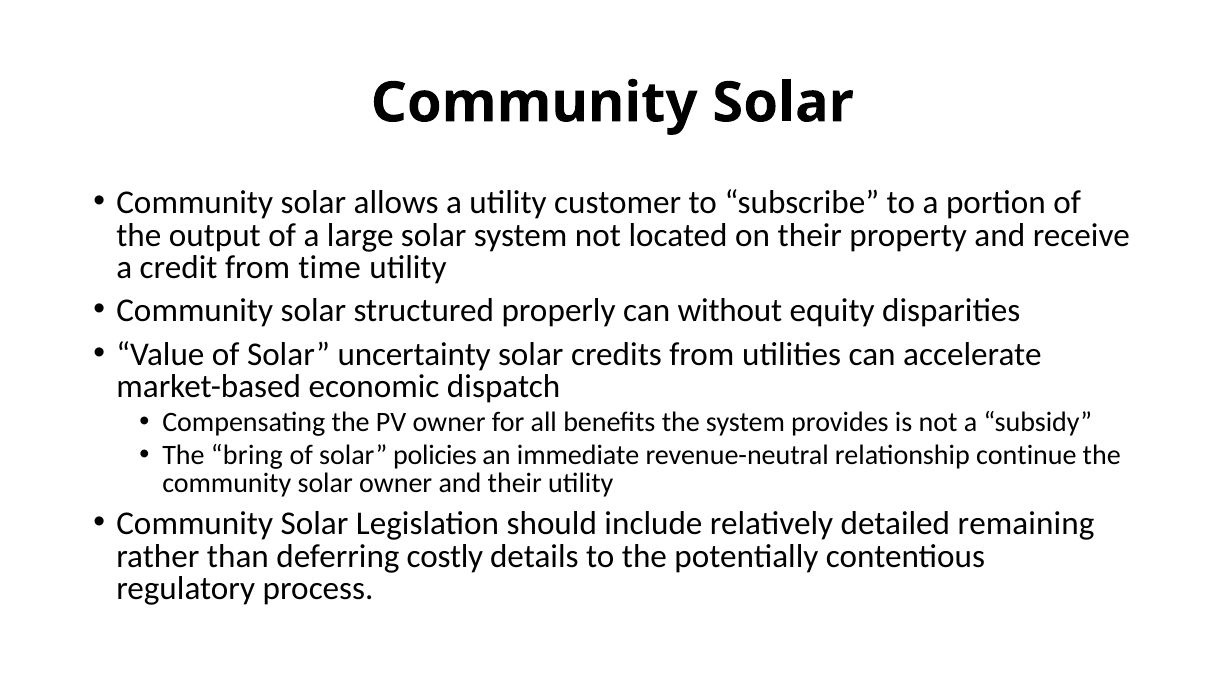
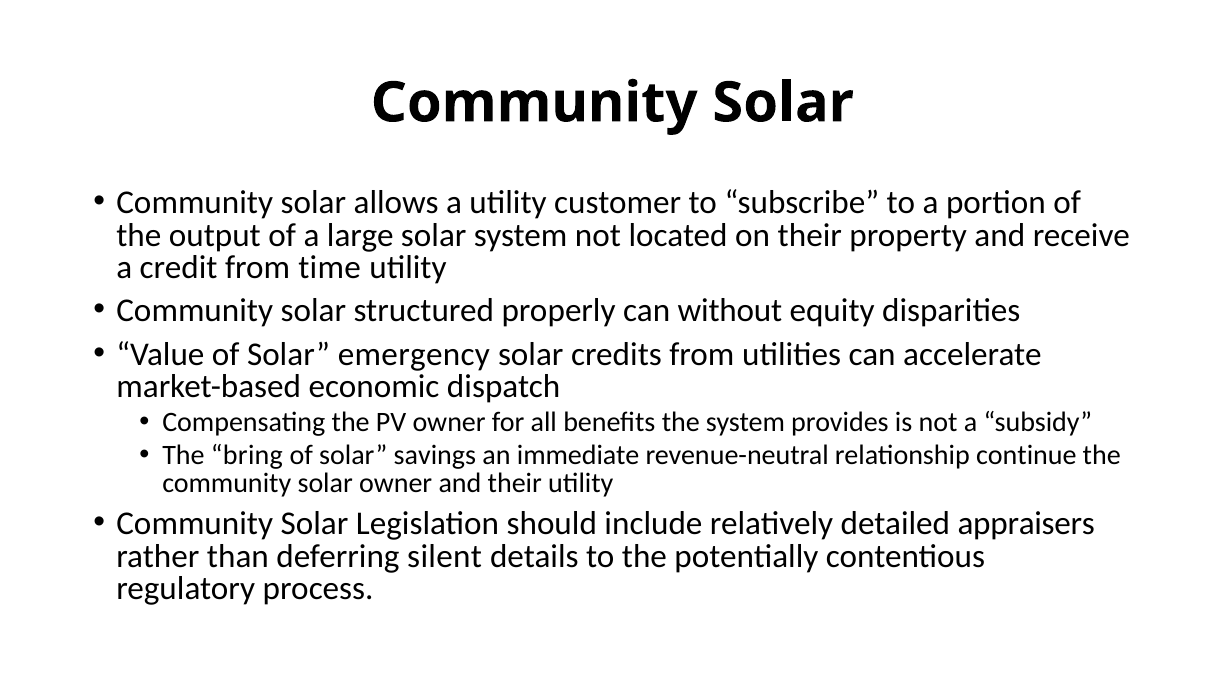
uncertainty: uncertainty -> emergency
policies: policies -> savings
remaining: remaining -> appraisers
costly: costly -> silent
